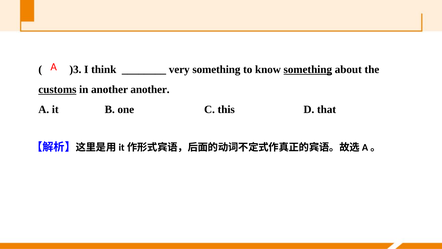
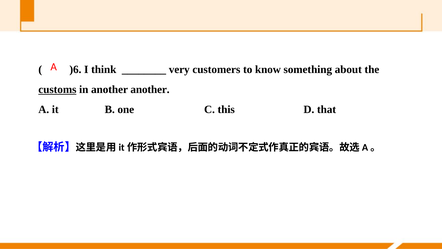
)3: )3 -> )6
very something: something -> customers
something at (308, 70) underline: present -> none
